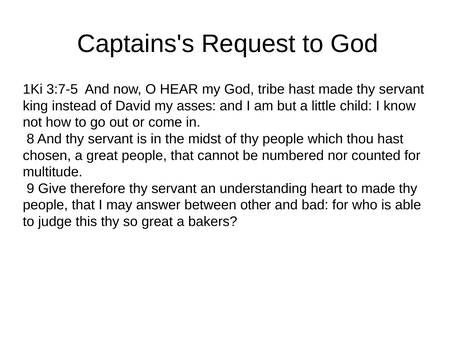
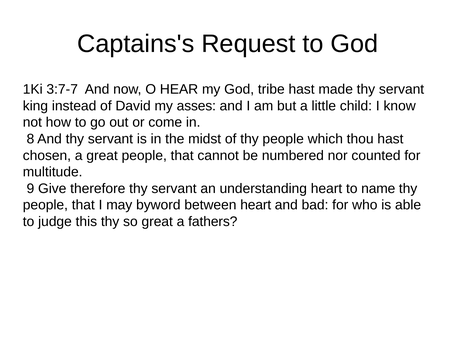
3:7-5: 3:7-5 -> 3:7-7
to made: made -> name
answer: answer -> byword
between other: other -> heart
bakers: bakers -> fathers
